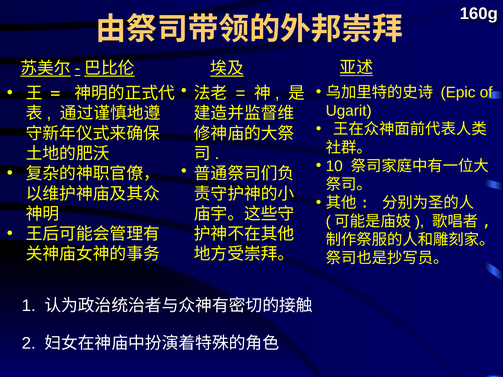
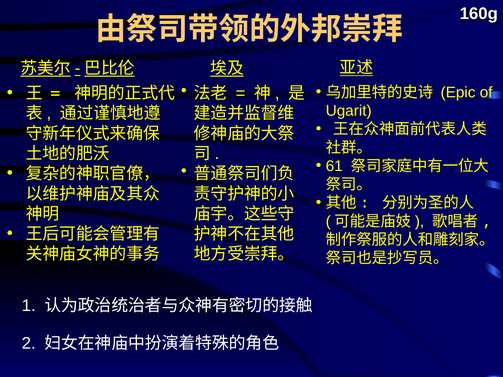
10: 10 -> 61
